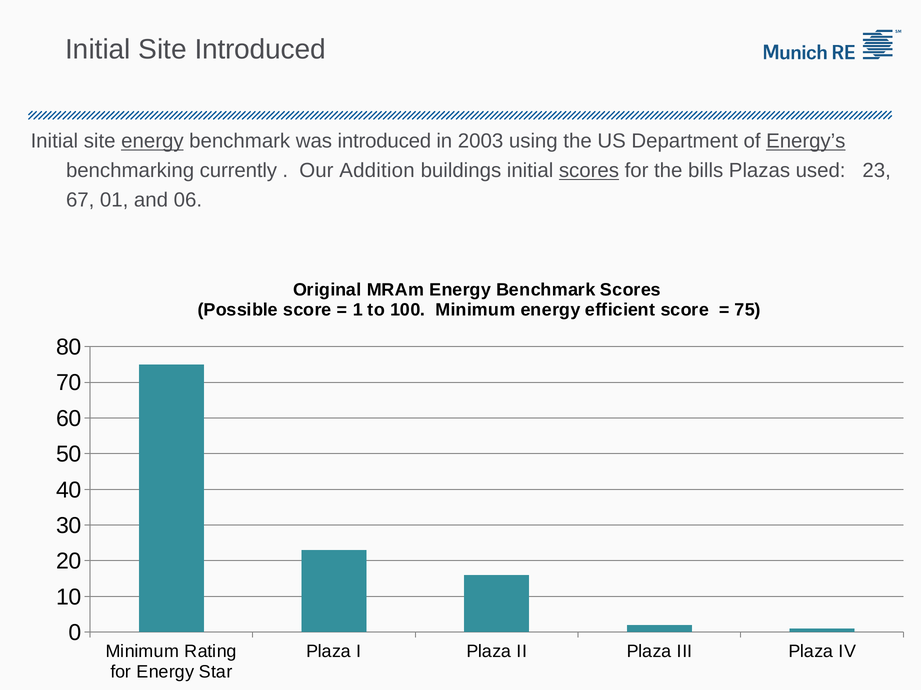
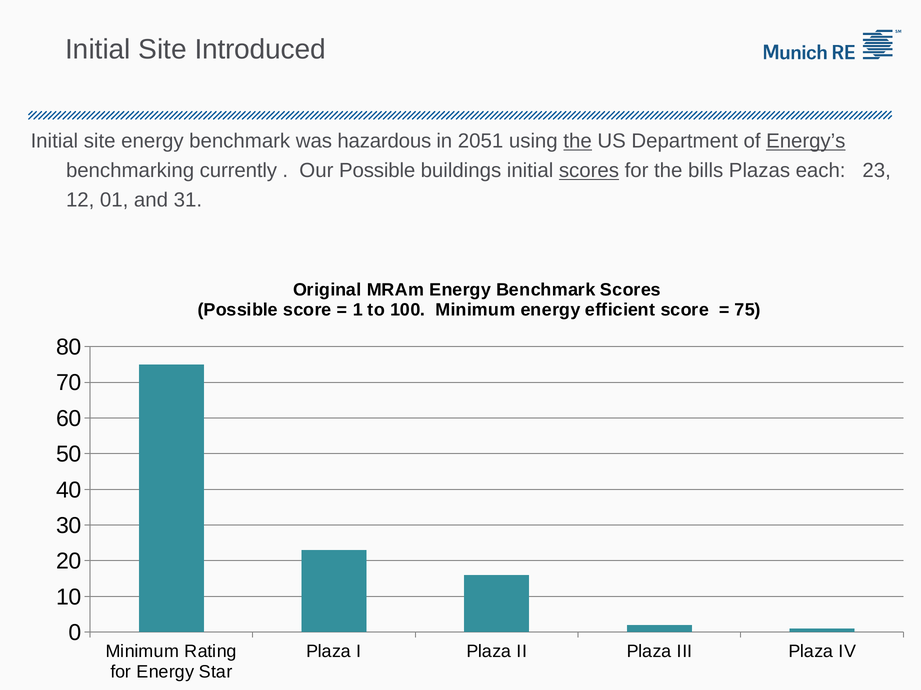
energy at (152, 141) underline: present -> none
was introduced: introduced -> hazardous
2003: 2003 -> 2051
the at (578, 141) underline: none -> present
Our Addition: Addition -> Possible
used: used -> each
67: 67 -> 12
06: 06 -> 31
